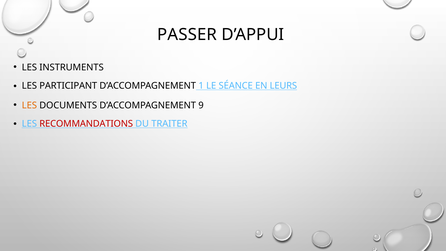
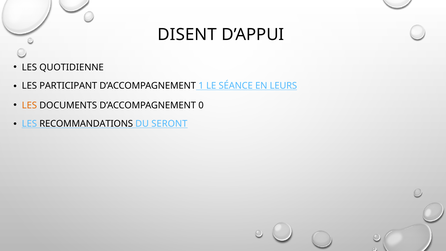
PASSER: PASSER -> DISENT
INSTRUMENTS: INSTRUMENTS -> QUOTIDIENNE
9: 9 -> 0
RECOMMANDATIONS colour: red -> black
TRAITER: TRAITER -> SERONT
